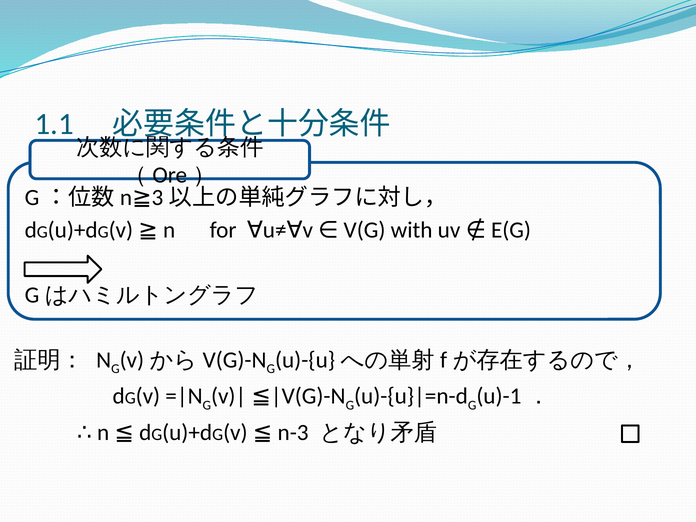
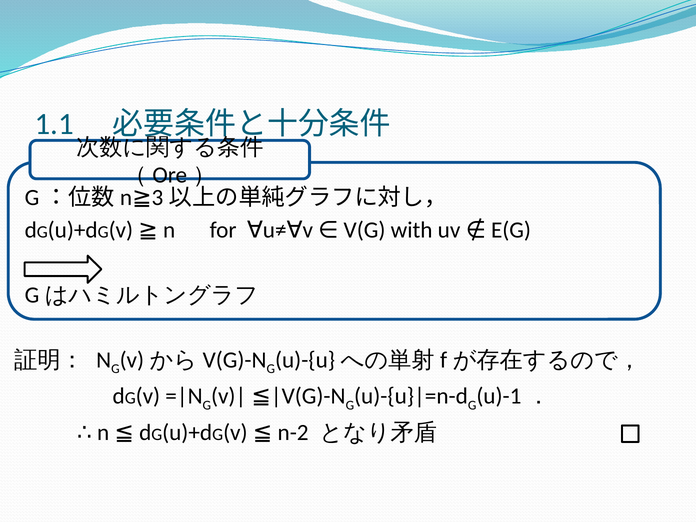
n-3: n-3 -> n-2
